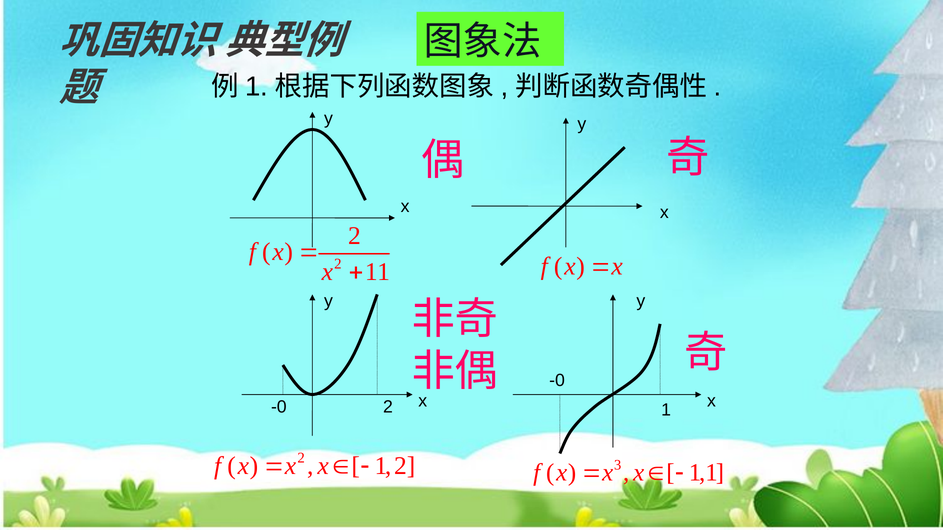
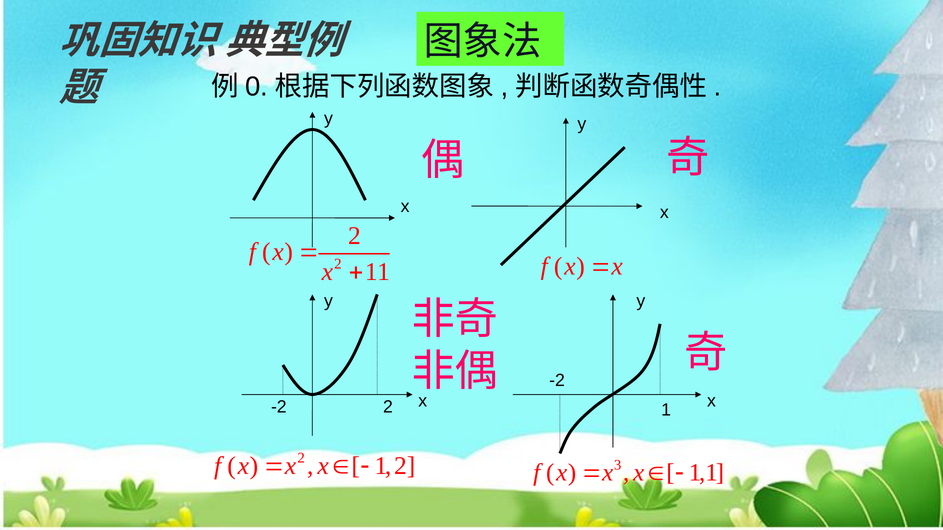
1 at (257, 87): 1 -> 0
-0 at (557, 381): -0 -> -2
-0 at (279, 407): -0 -> -2
